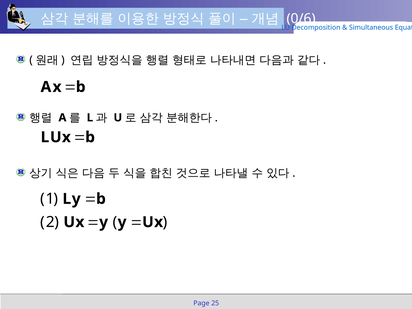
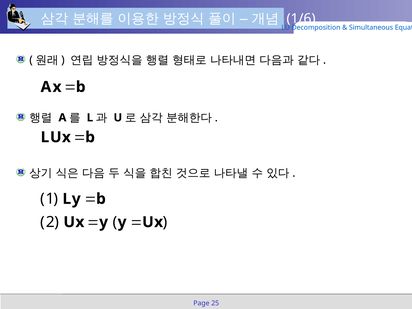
0/6: 0/6 -> 1/6
